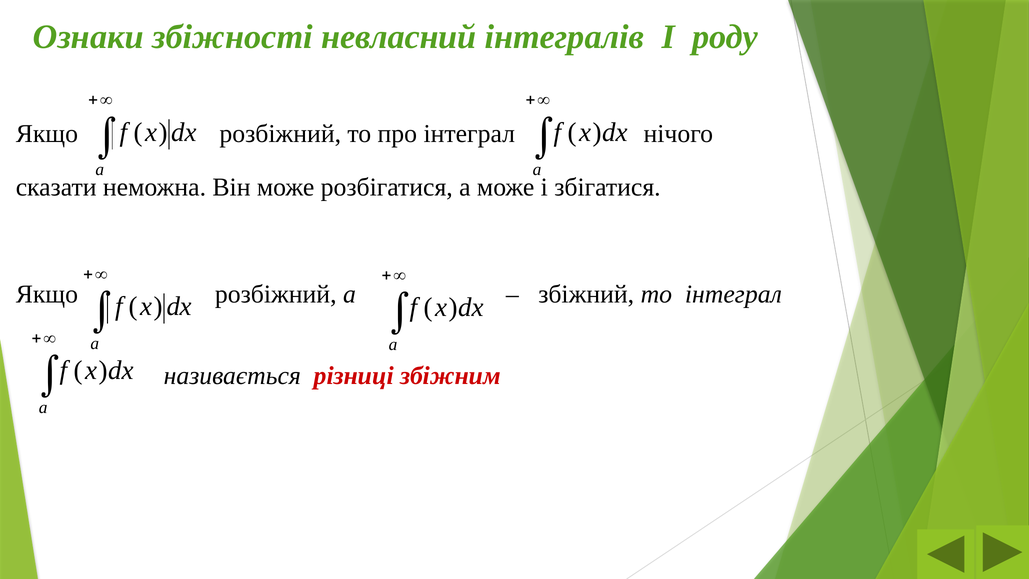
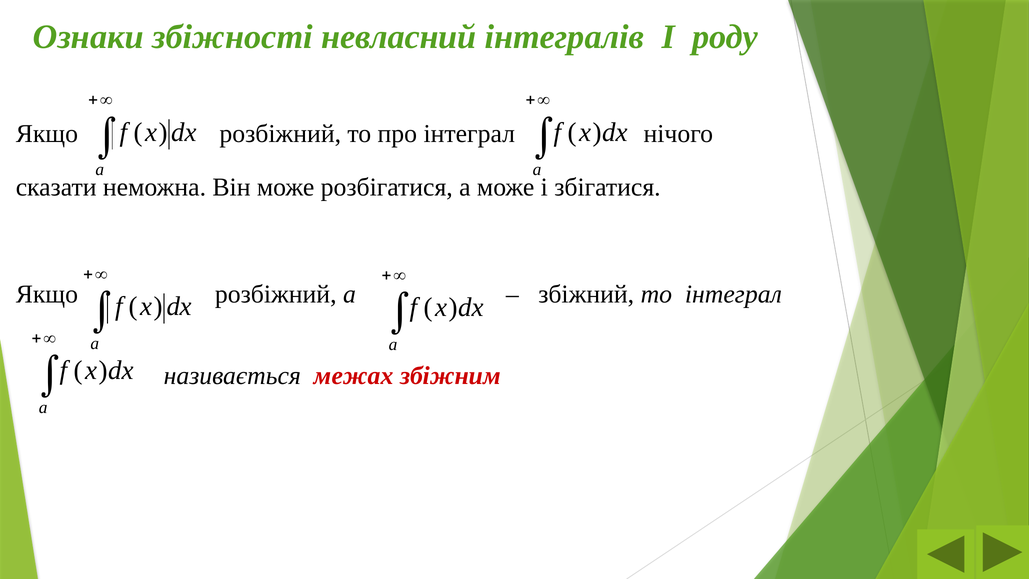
різниці: різниці -> межах
